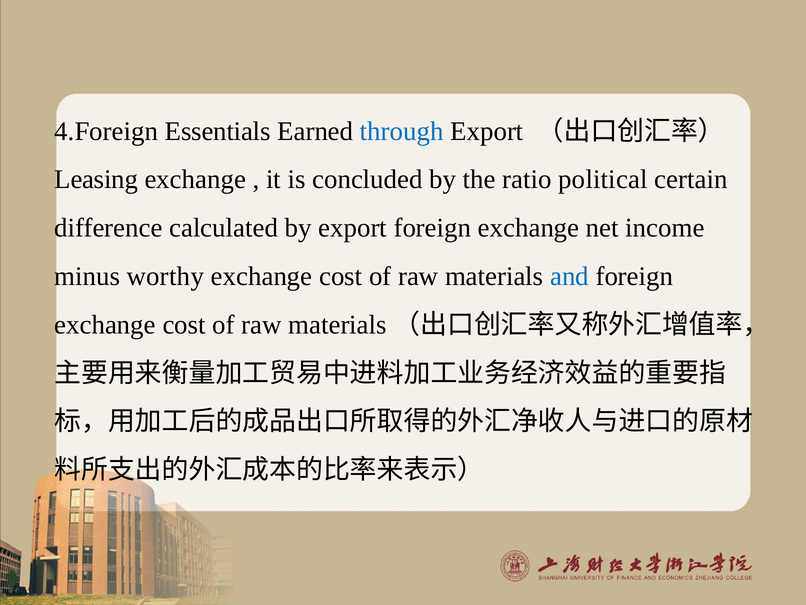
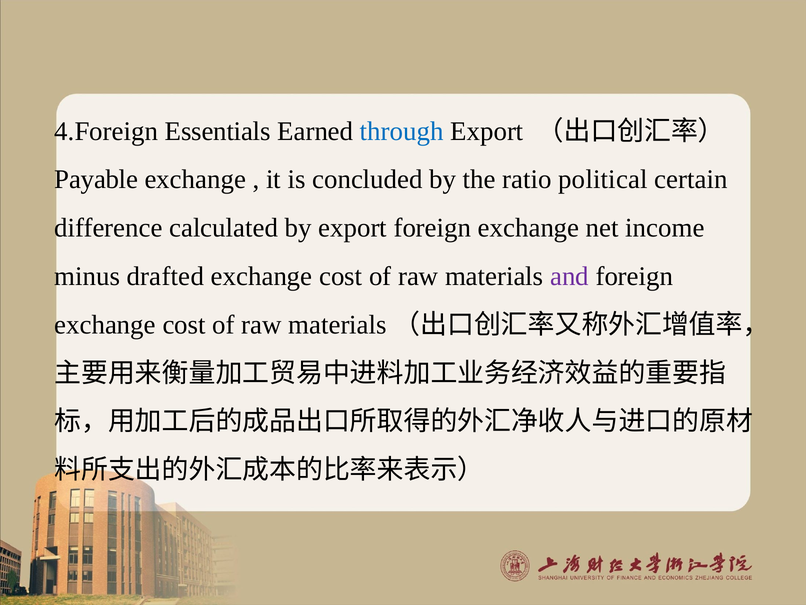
Leasing: Leasing -> Payable
worthy: worthy -> drafted
and colour: blue -> purple
